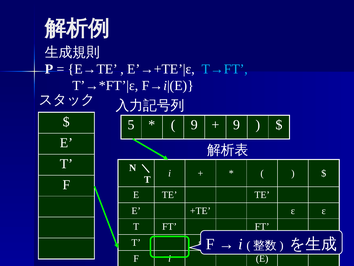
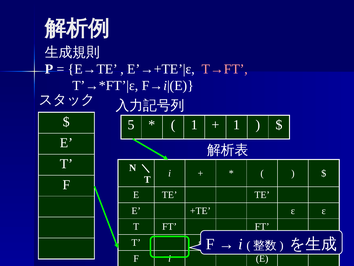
T→FT colour: light blue -> pink
9 at (194, 125): 9 -> 1
9 at (237, 125): 9 -> 1
